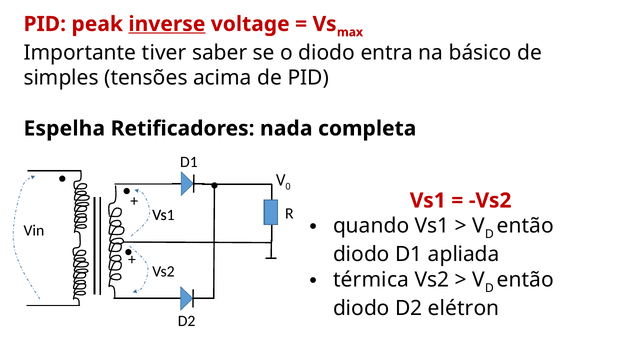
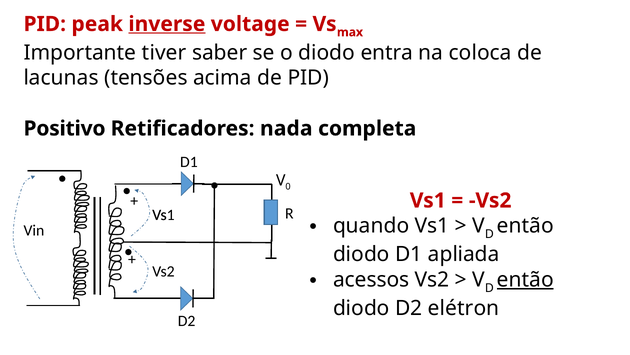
básico: básico -> coloca
simples: simples -> lacunas
Espelha: Espelha -> Positivo
térmica: térmica -> acessos
então at (525, 279) underline: none -> present
